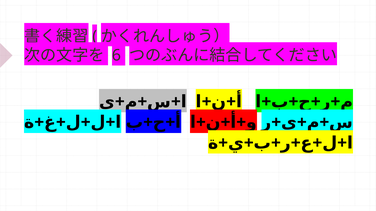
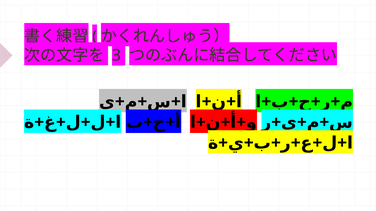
6: 6 -> 3
